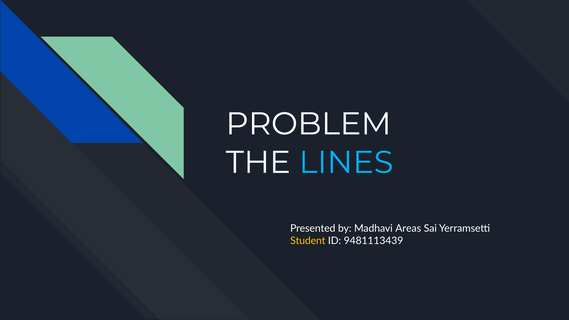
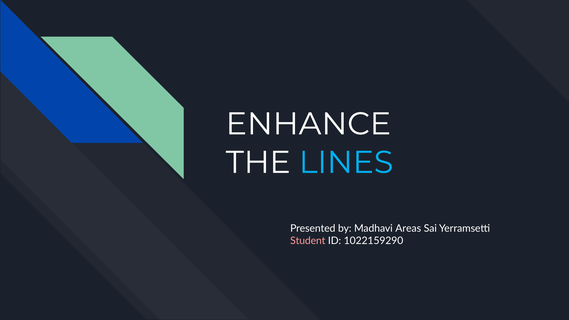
PROBLEM: PROBLEM -> ENHANCE
Student colour: yellow -> pink
9481113439: 9481113439 -> 1022159290
